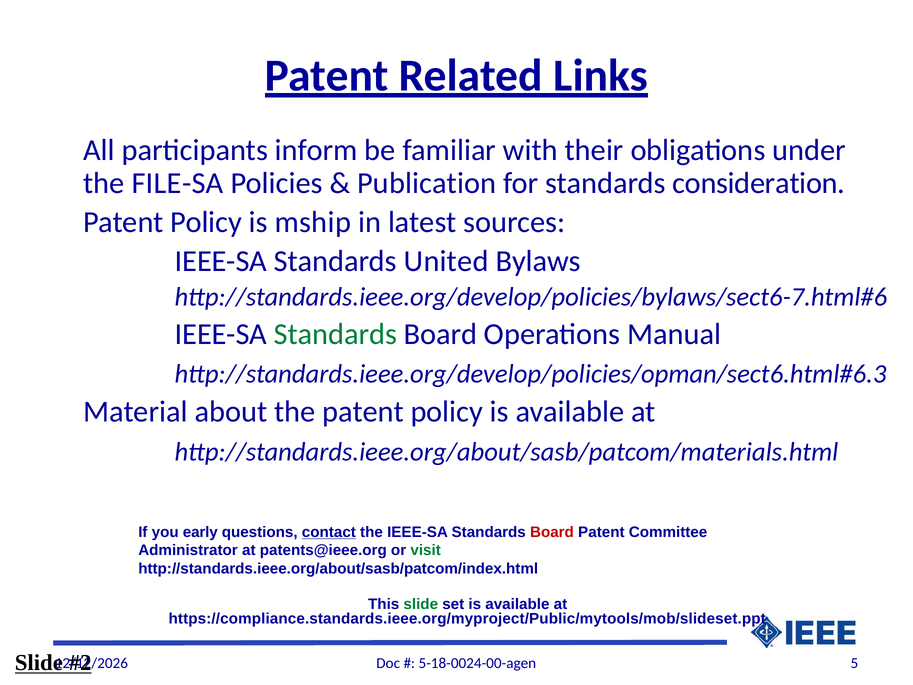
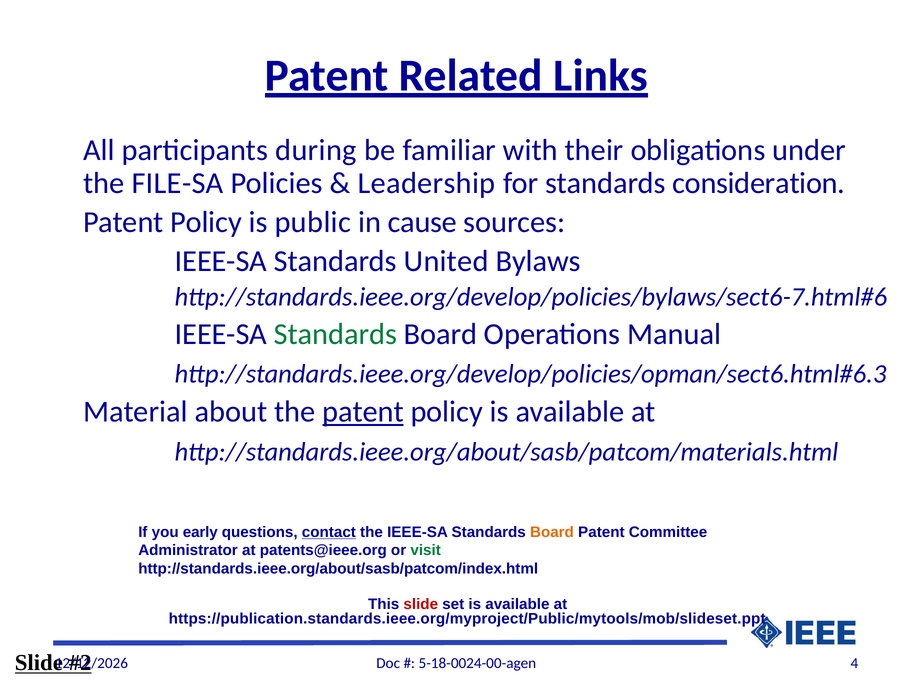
inform: inform -> during
Publication: Publication -> Leadership
mship: mship -> public
latest: latest -> cause
patent at (363, 412) underline: none -> present
Board at (552, 532) colour: red -> orange
slide at (421, 604) colour: green -> red
https://compliance.standards.ieee.org/myproject/Public/mytools/mob/slideset.ppt: https://compliance.standards.ieee.org/myproject/Public/mytools/mob/slideset.ppt -> https://publication.standards.ieee.org/myproject/Public/mytools/mob/slideset.ppt
5: 5 -> 4
